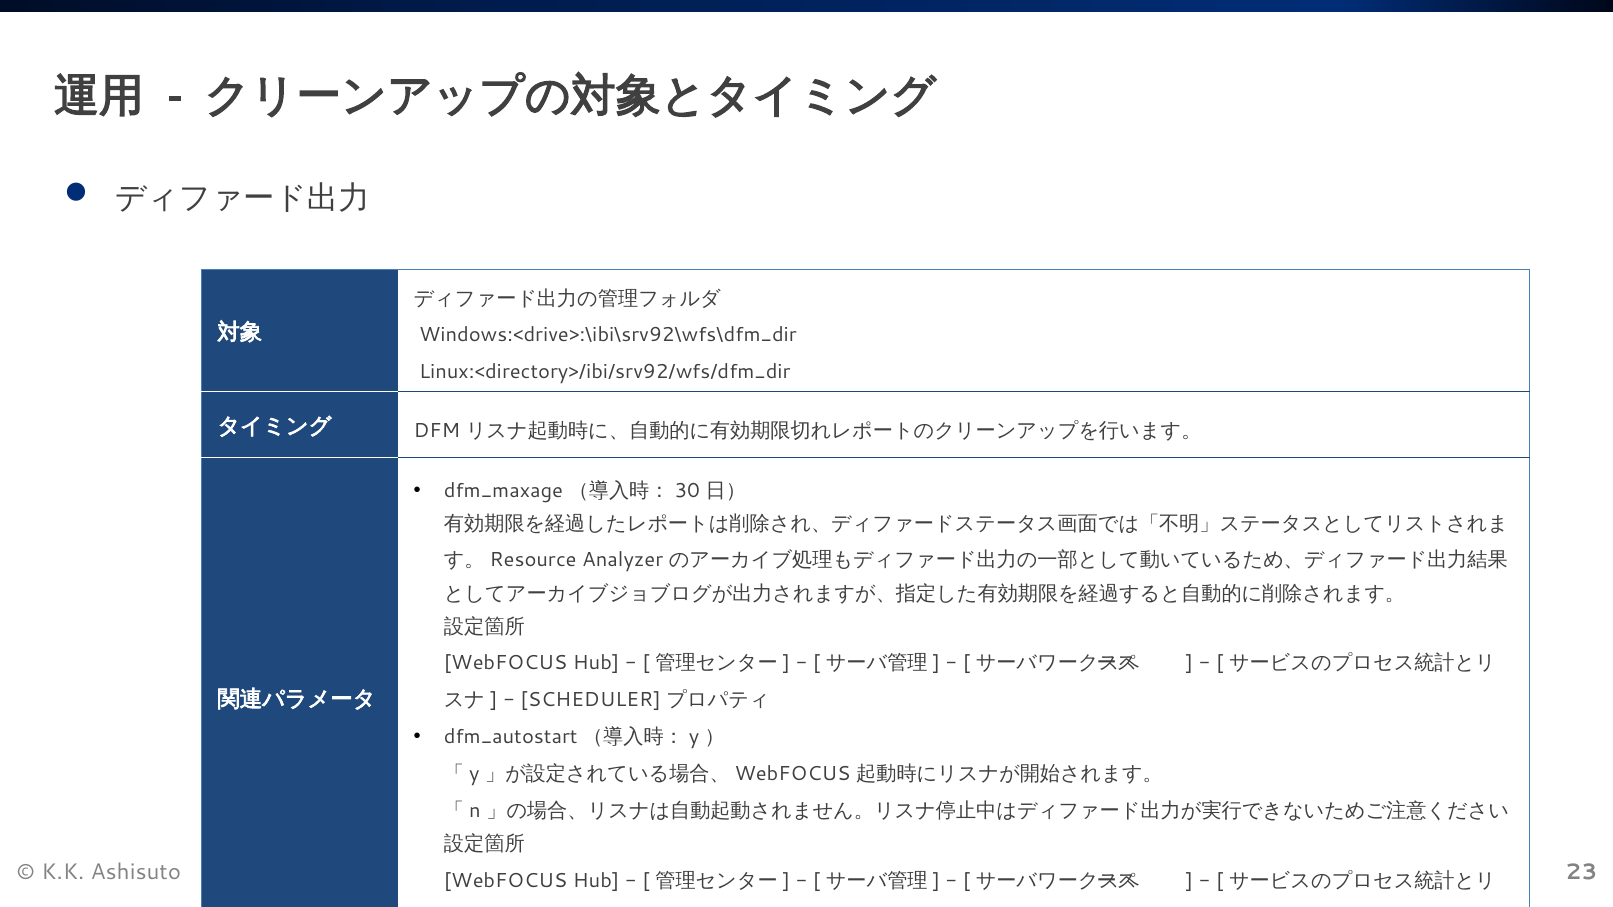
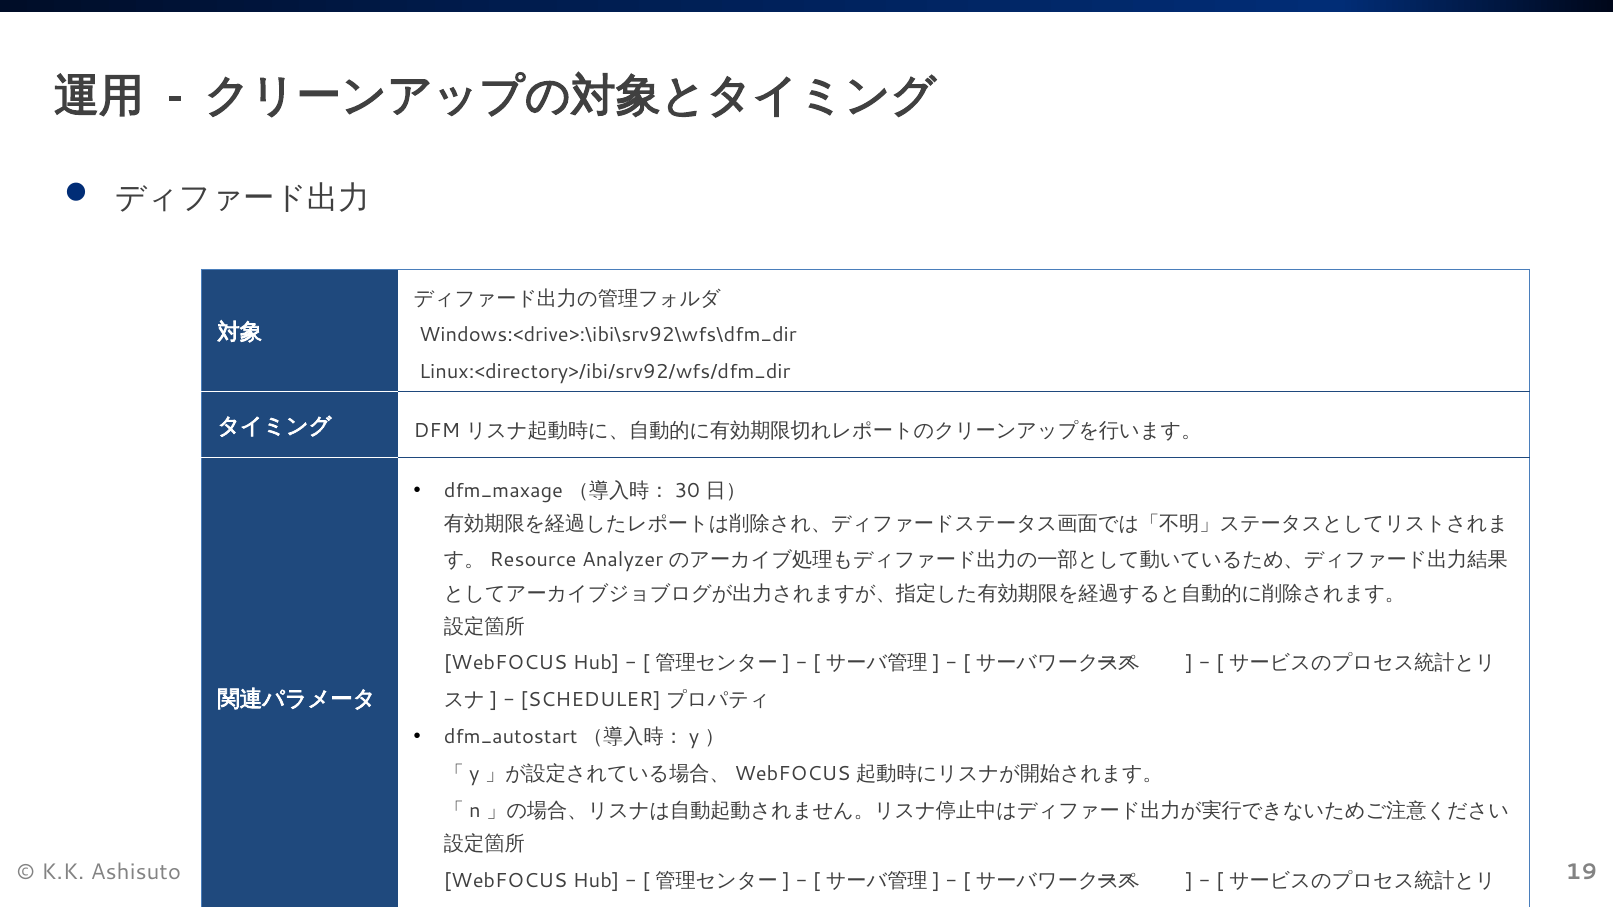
23: 23 -> 19
